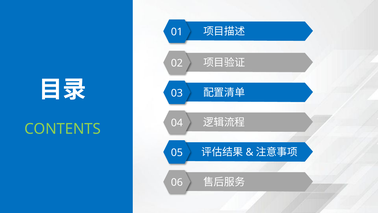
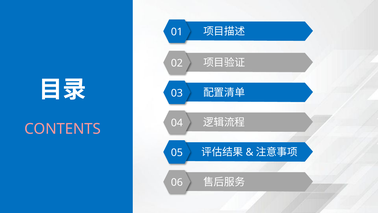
CONTENTS colour: light green -> pink
